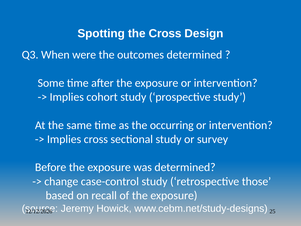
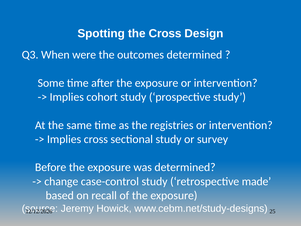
occurring: occurring -> registries
those: those -> made
